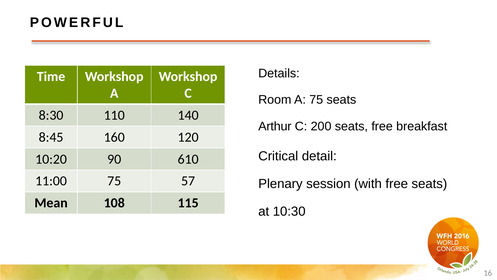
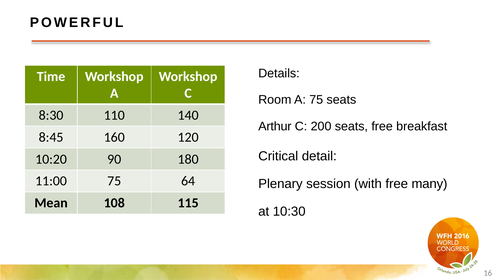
610: 610 -> 180
57: 57 -> 64
free seats: seats -> many
